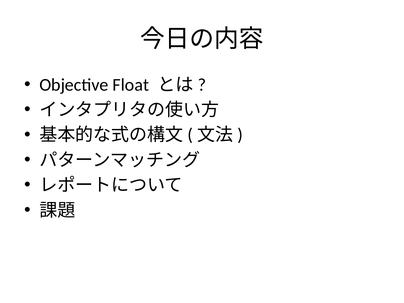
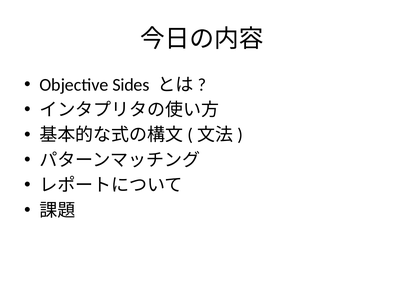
Float: Float -> Sides
